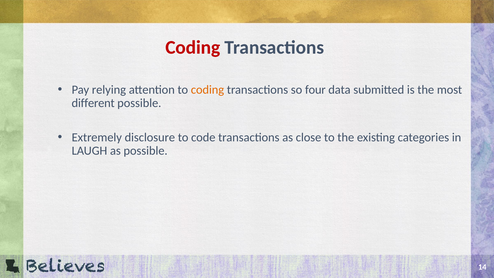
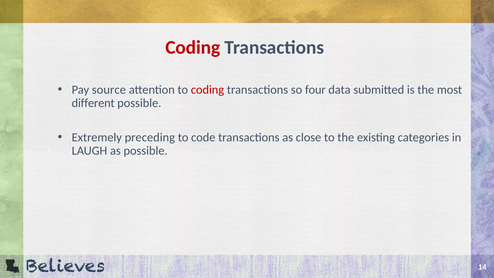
relying: relying -> source
coding at (207, 90) colour: orange -> red
disclosure: disclosure -> preceding
